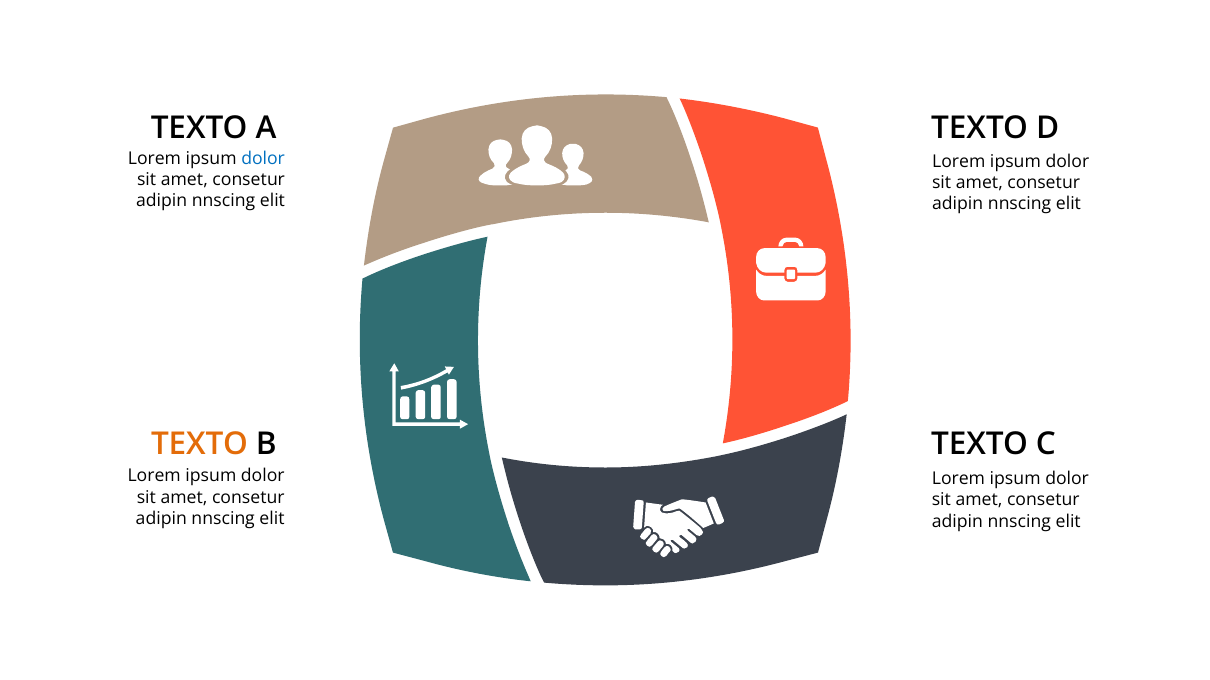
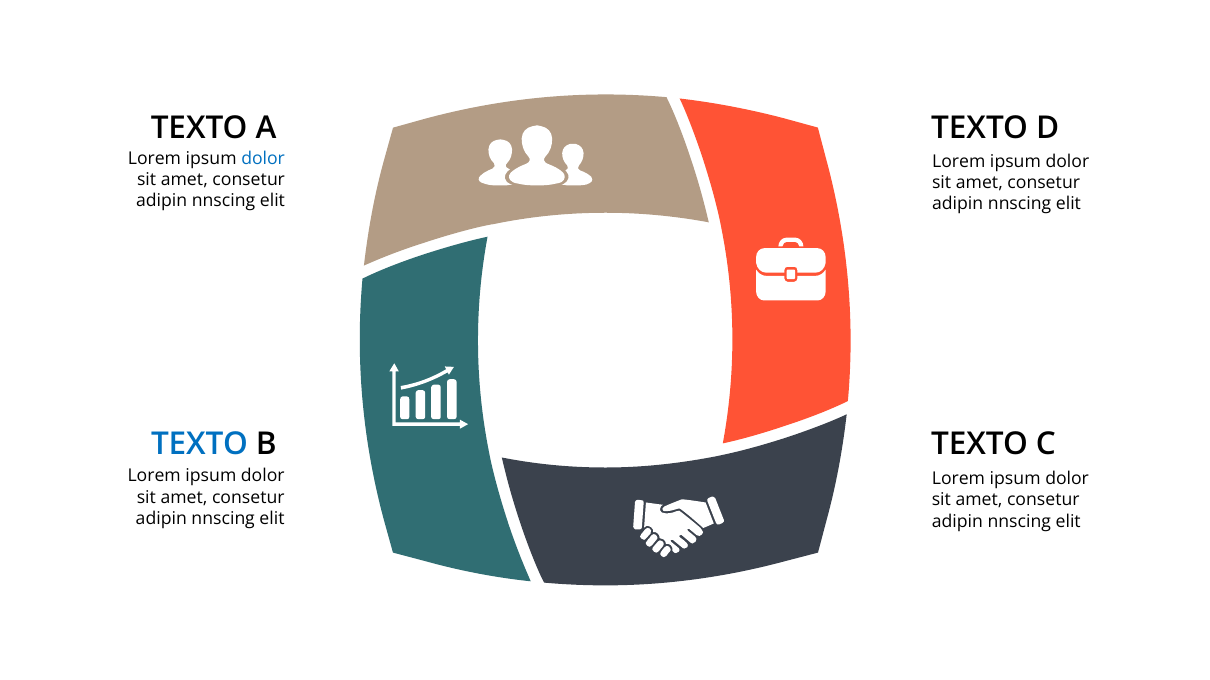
TEXTO at (200, 445) colour: orange -> blue
